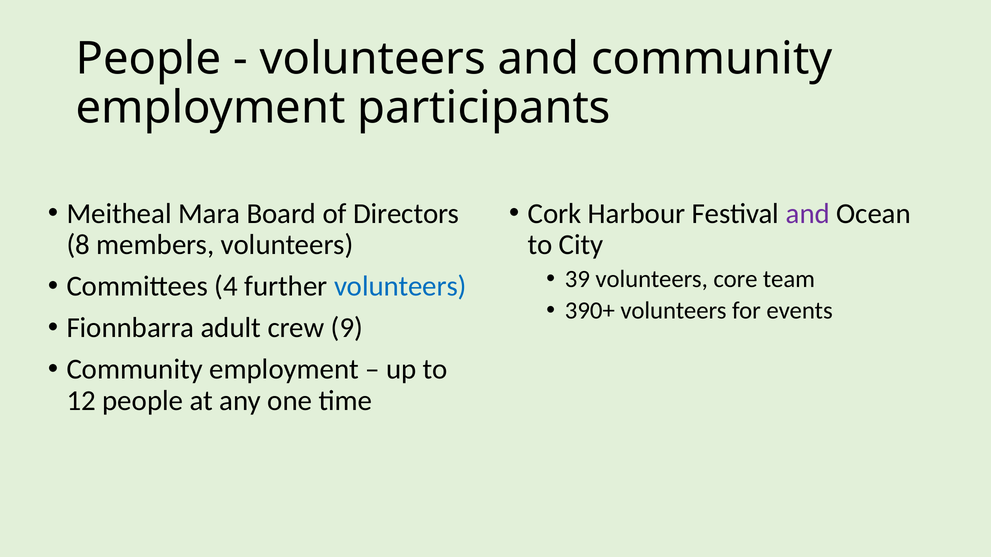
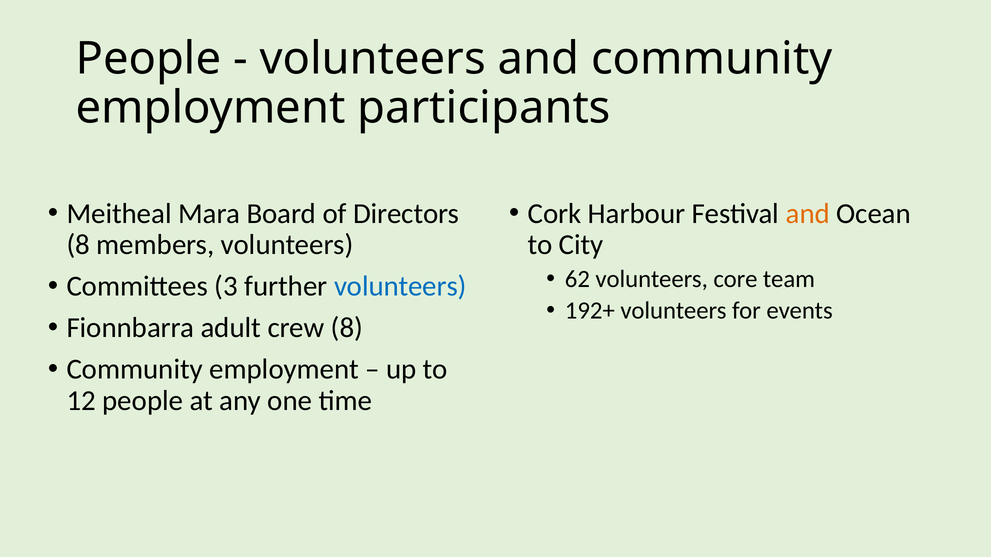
and at (808, 214) colour: purple -> orange
39: 39 -> 62
4: 4 -> 3
390+: 390+ -> 192+
crew 9: 9 -> 8
